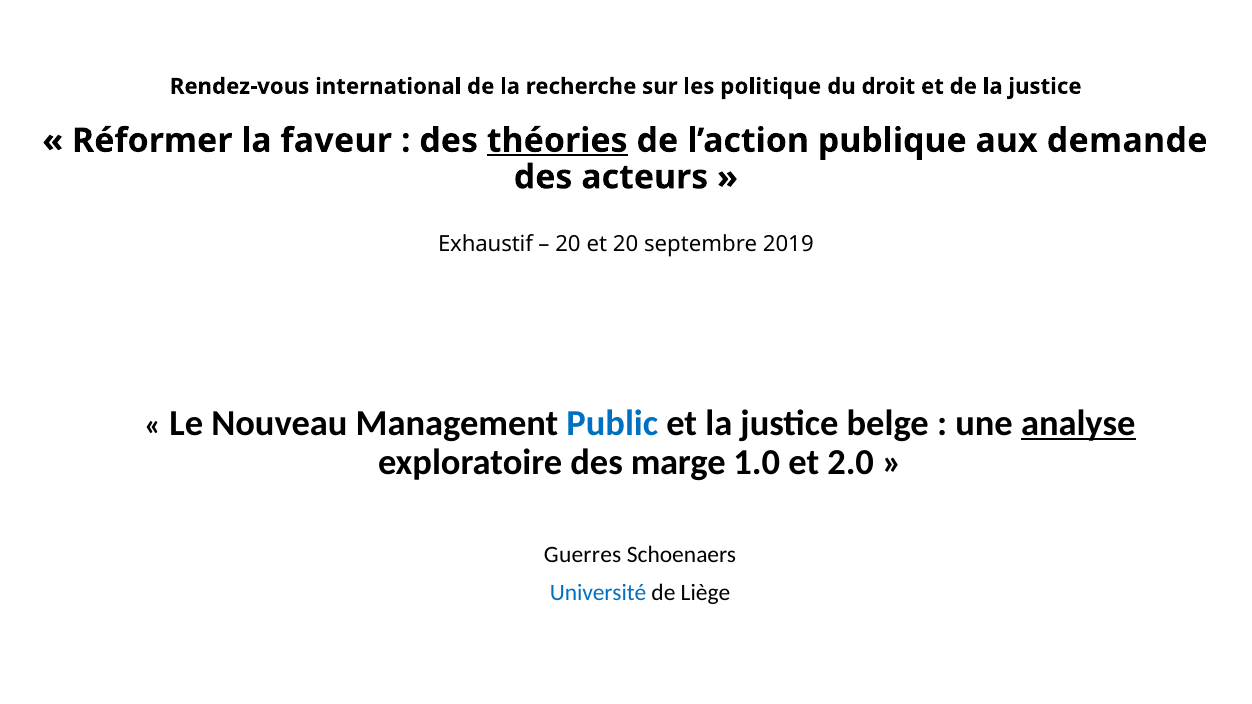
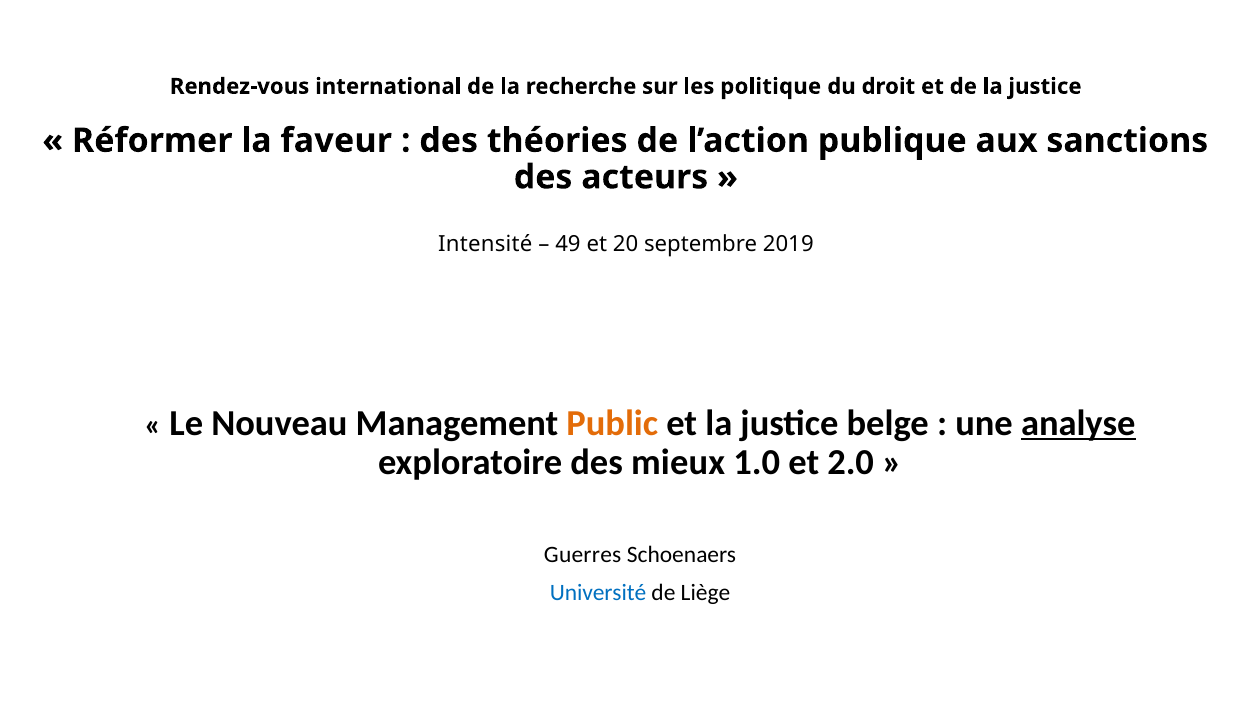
théories underline: present -> none
demande: demande -> sanctions
Exhaustif: Exhaustif -> Intensité
20 at (568, 244): 20 -> 49
Public colour: blue -> orange
marge: marge -> mieux
